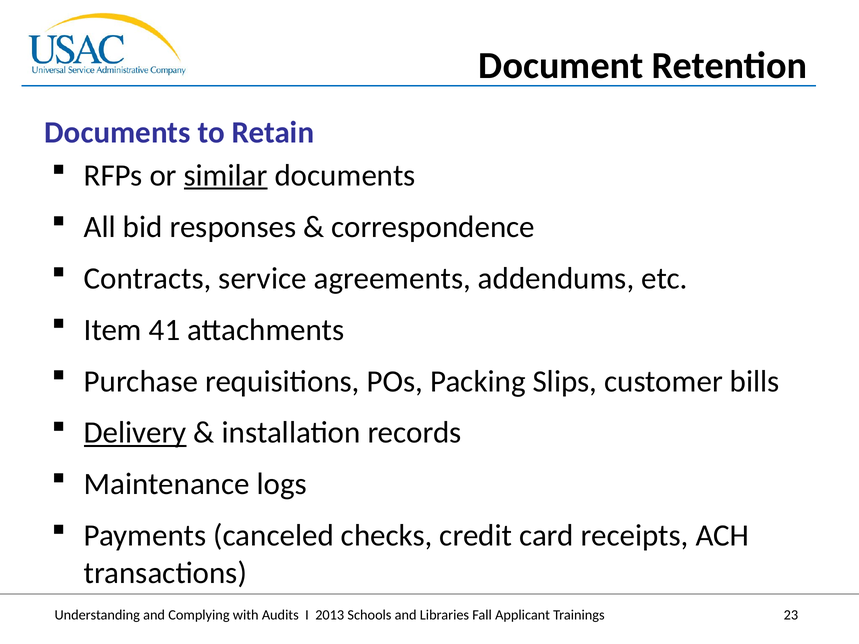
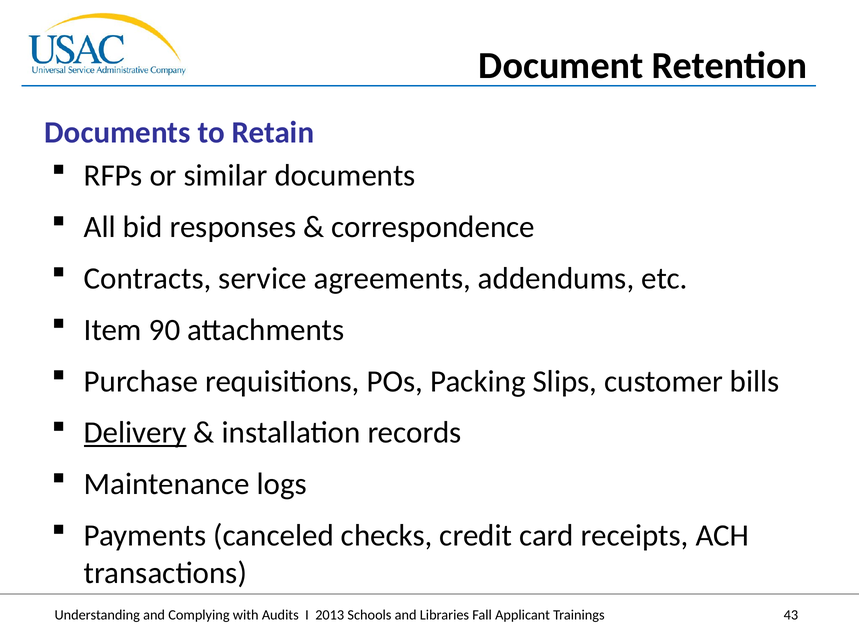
similar underline: present -> none
41: 41 -> 90
23: 23 -> 43
